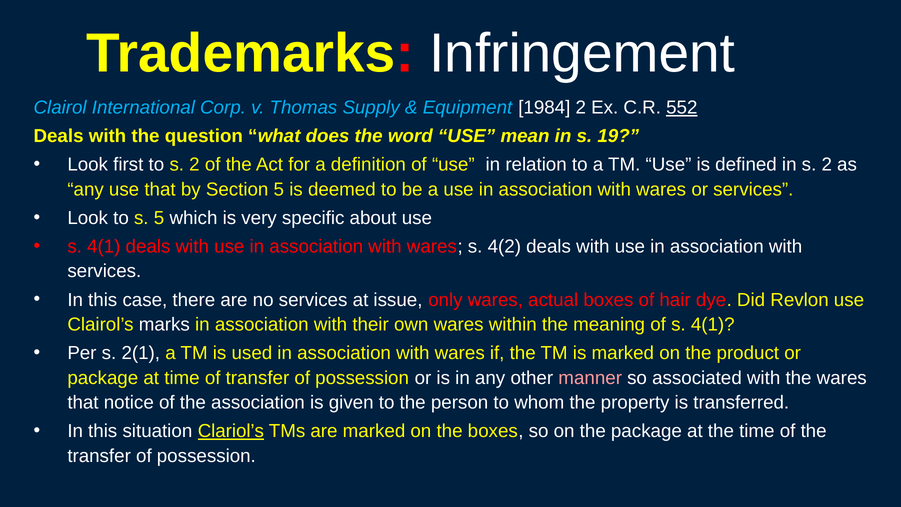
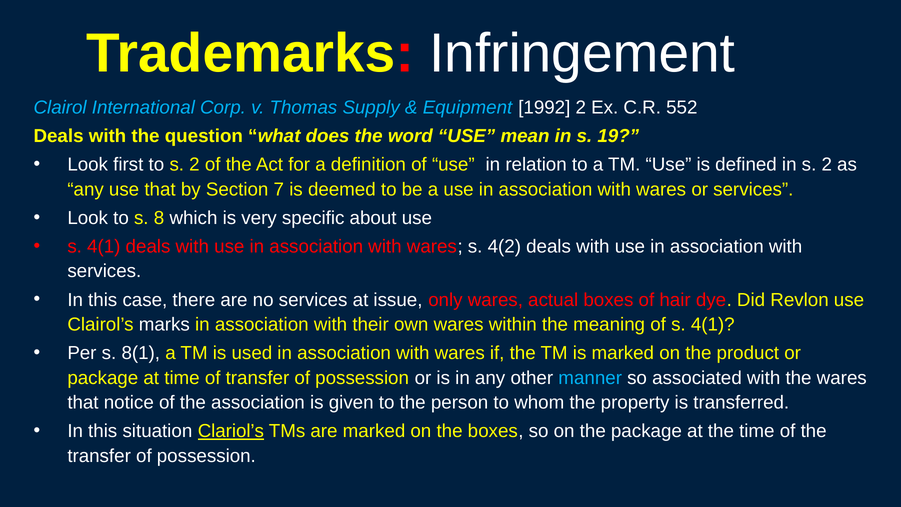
1984: 1984 -> 1992
552 underline: present -> none
Section 5: 5 -> 7
s 5: 5 -> 8
2(1: 2(1 -> 8(1
manner colour: pink -> light blue
